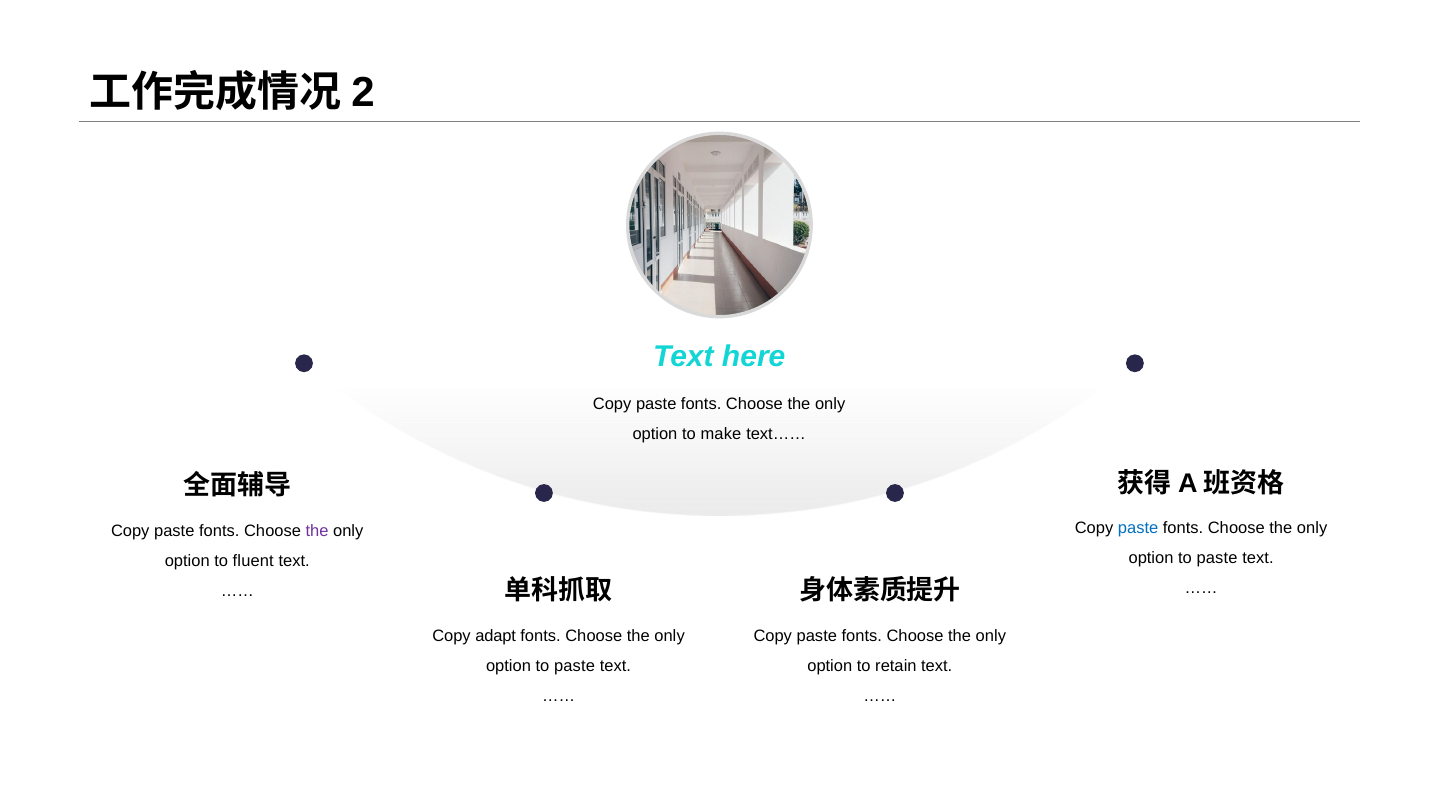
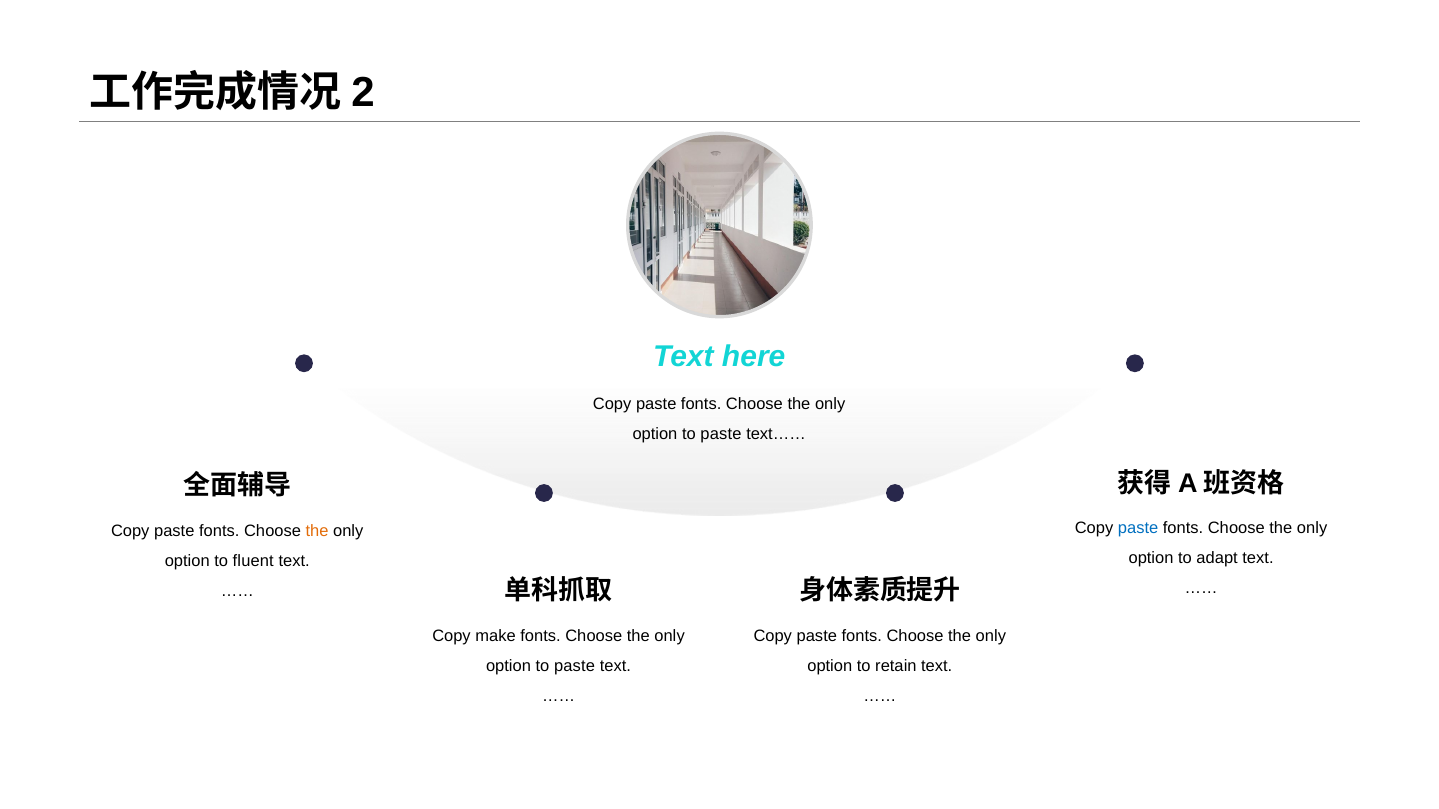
make at (721, 434): make -> paste
the at (317, 531) colour: purple -> orange
paste at (1217, 558): paste -> adapt
adapt: adapt -> make
